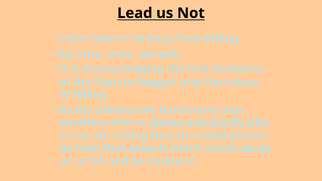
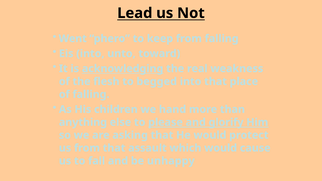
Calm: Calm -> Went
darkness: darkness -> unhappy
